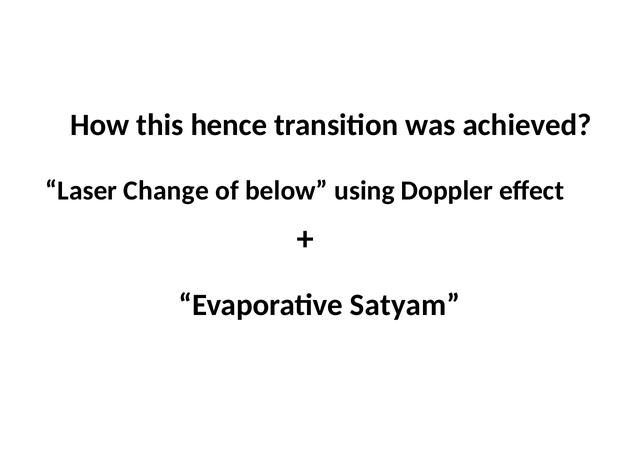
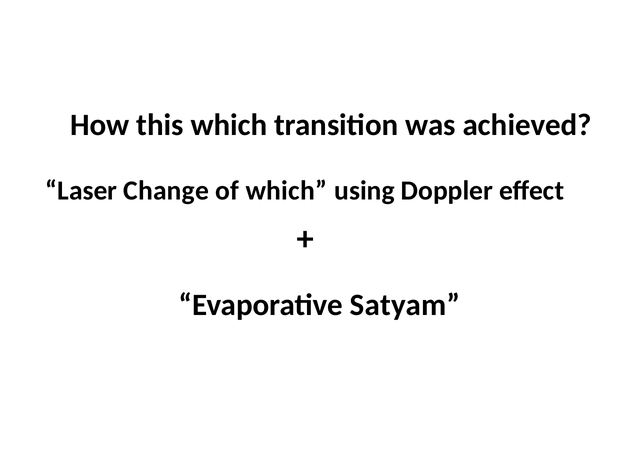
this hence: hence -> which
of below: below -> which
